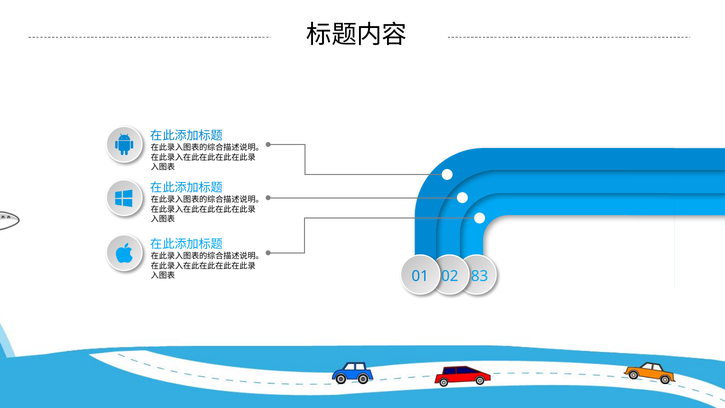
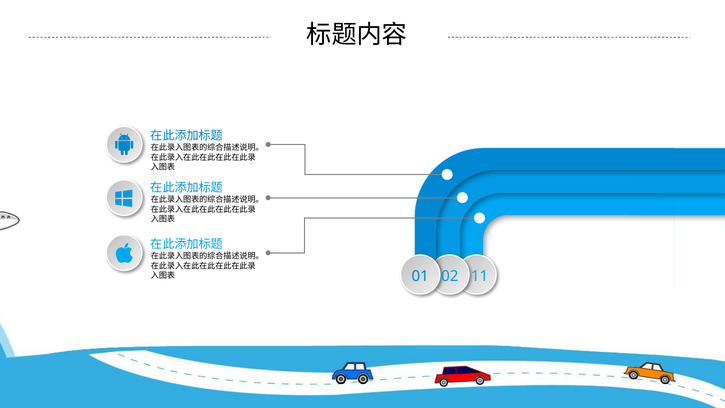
83: 83 -> 11
